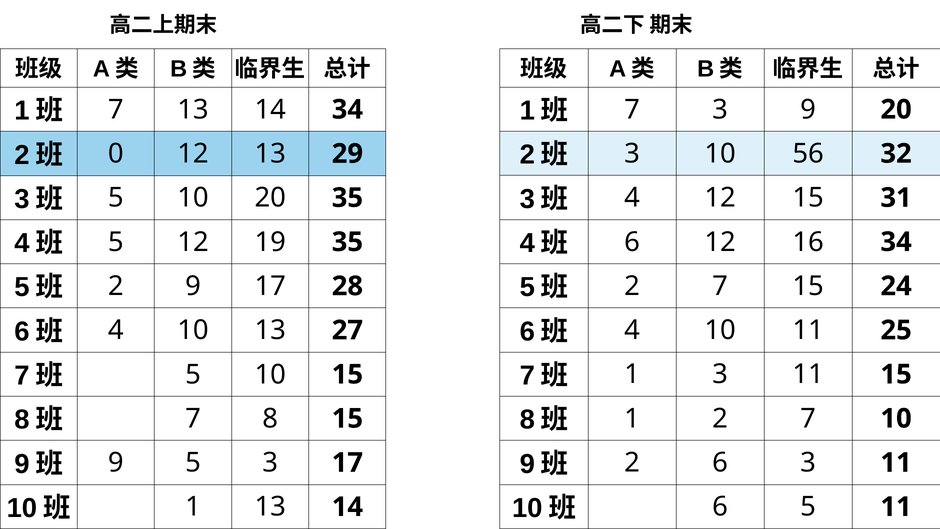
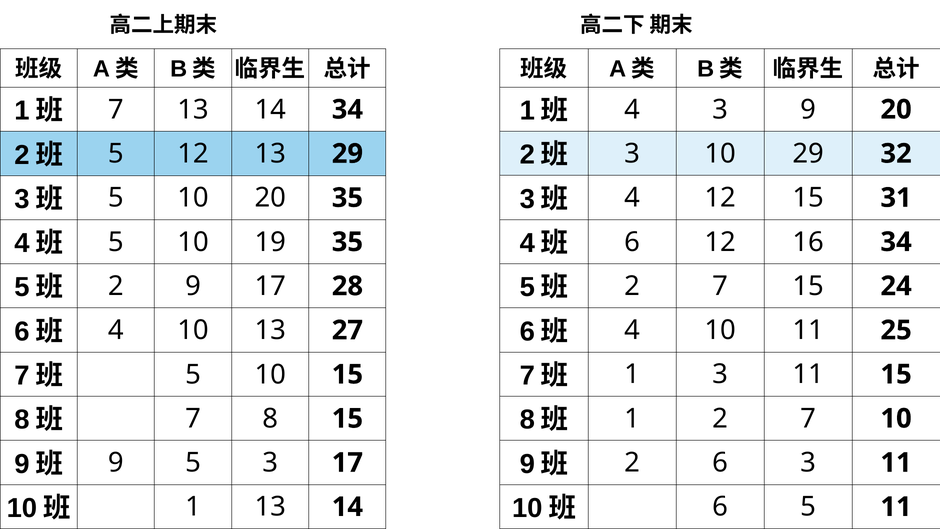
7 at (632, 109): 7 -> 4
0 at (116, 154): 0 -> 5
10 56: 56 -> 29
12 at (193, 242): 12 -> 10
